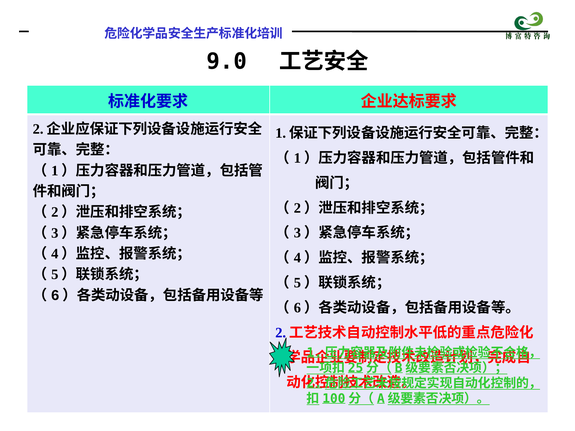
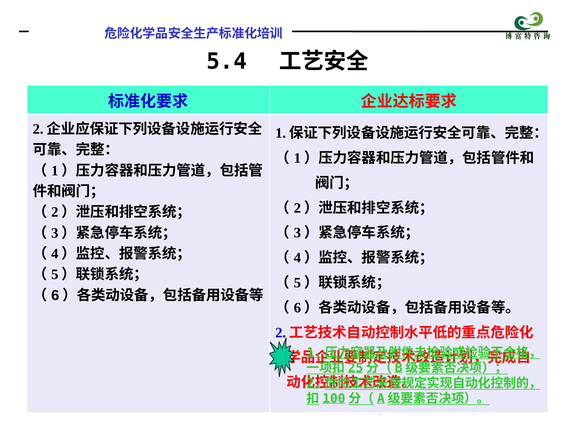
9.0: 9.0 -> 5.4
